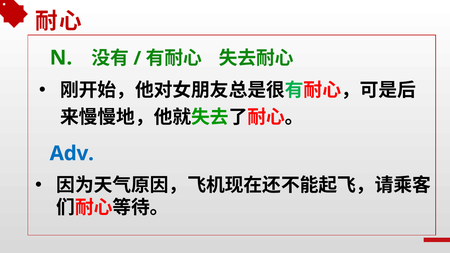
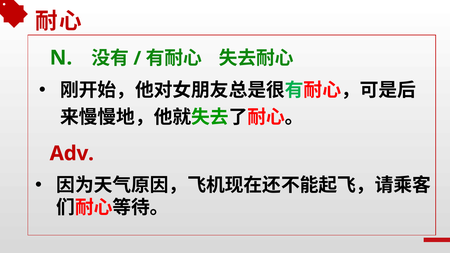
Adv colour: blue -> red
